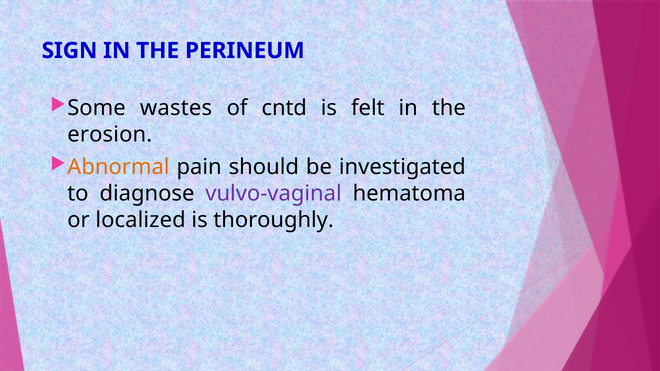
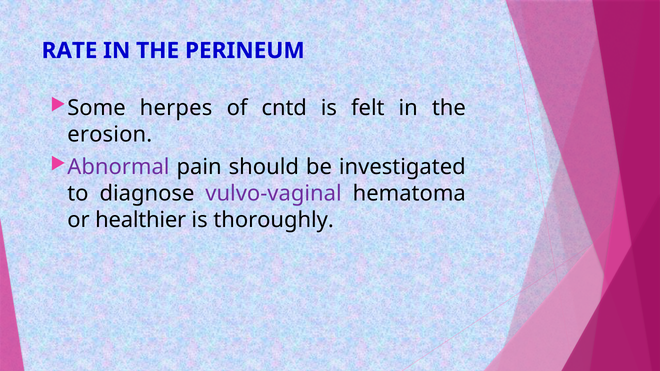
SIGN: SIGN -> RATE
wastes: wastes -> herpes
Abnormal colour: orange -> purple
localized: localized -> healthier
